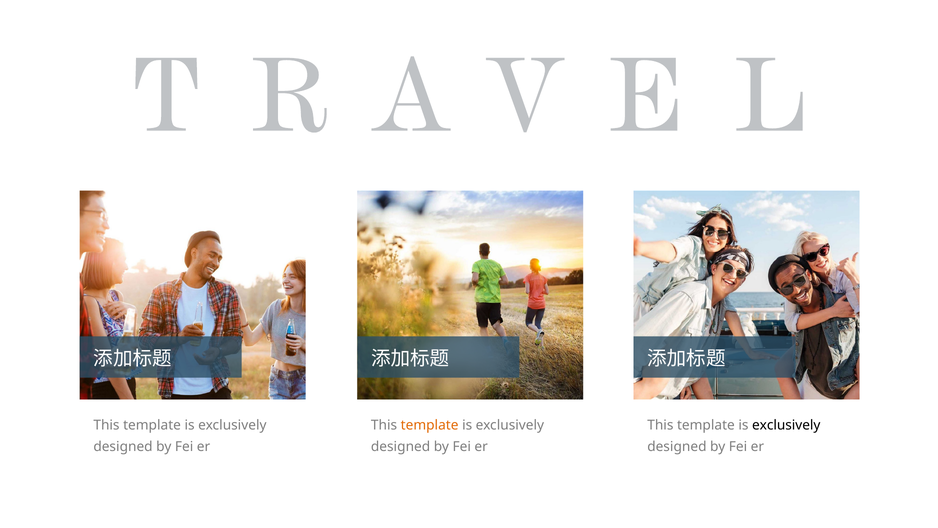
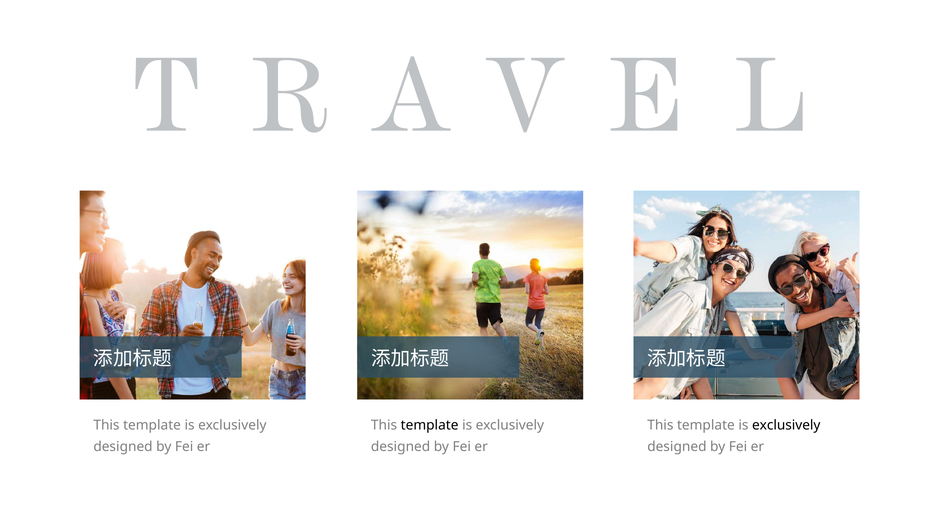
template at (430, 425) colour: orange -> black
